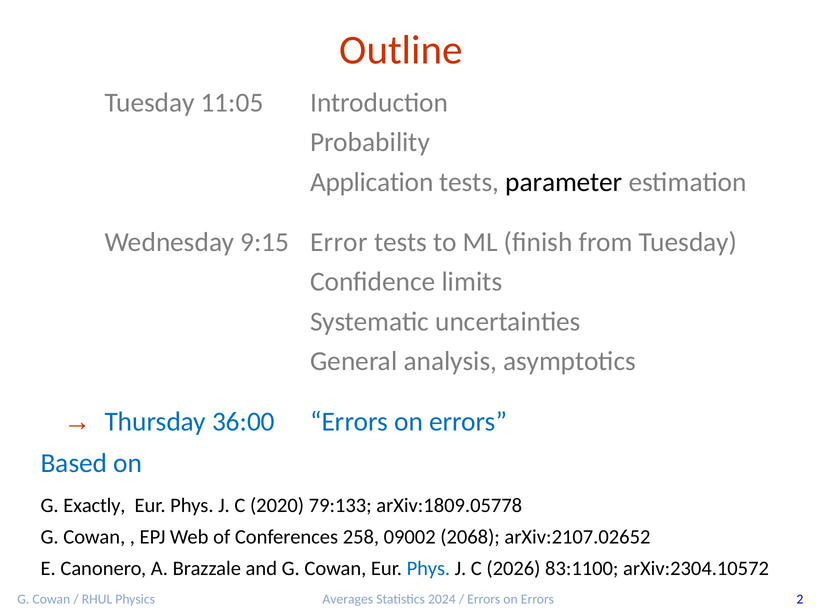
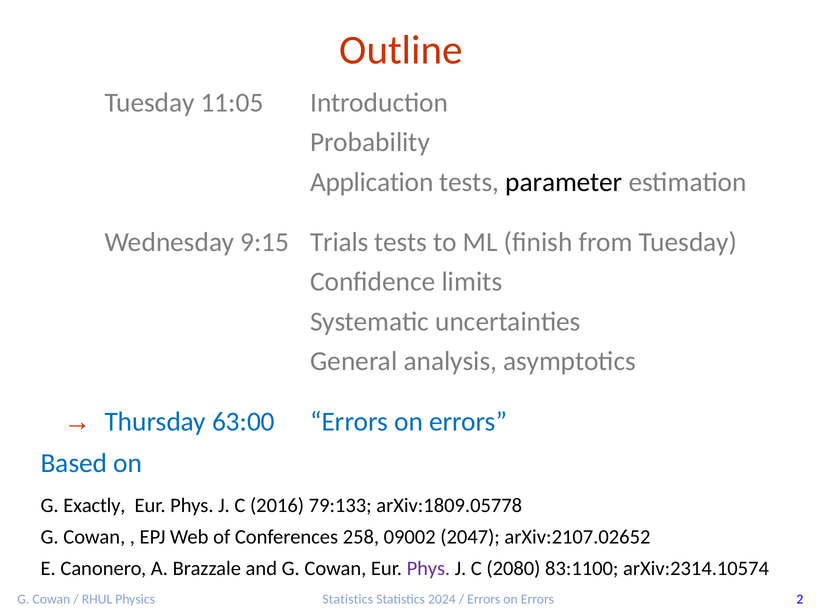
Error: Error -> Trials
36:00: 36:00 -> 63:00
2020: 2020 -> 2016
2068: 2068 -> 2047
Phys at (428, 569) colour: blue -> purple
2026: 2026 -> 2080
arXiv:2304.10572: arXiv:2304.10572 -> arXiv:2314.10574
Physics Averages: Averages -> Statistics
